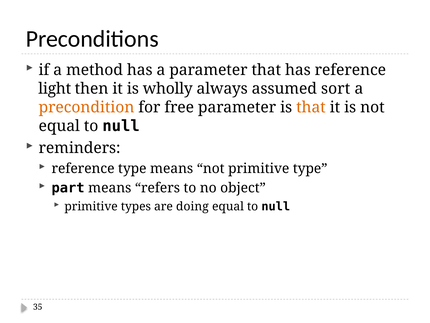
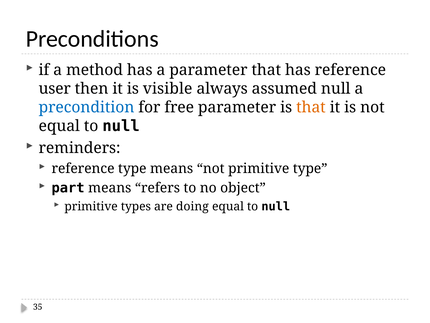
light: light -> user
wholly: wholly -> visible
assumed sort: sort -> null
precondition colour: orange -> blue
